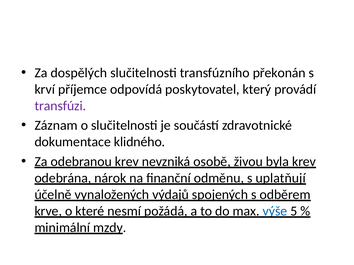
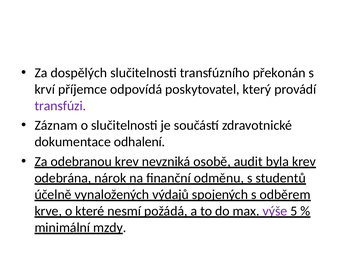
klidného: klidného -> odhalení
živou: živou -> audit
uplatňují: uplatňují -> studentů
výše colour: blue -> purple
